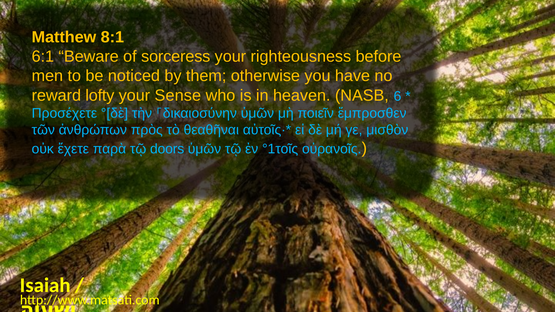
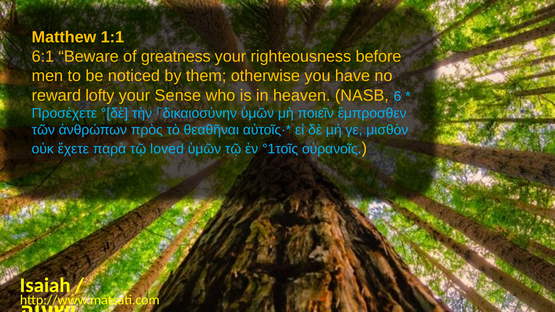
8:1: 8:1 -> 1:1
sorceress: sorceress -> greatness
doors: doors -> loved
